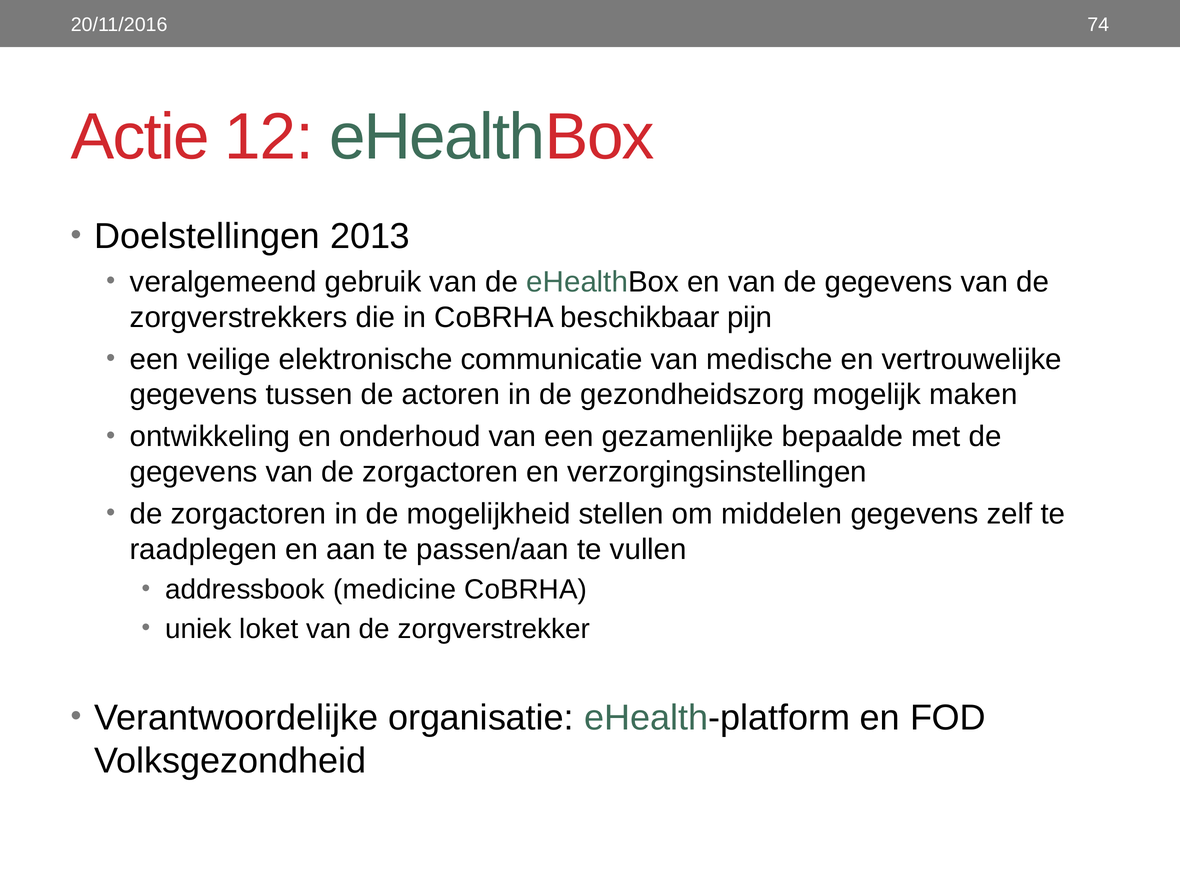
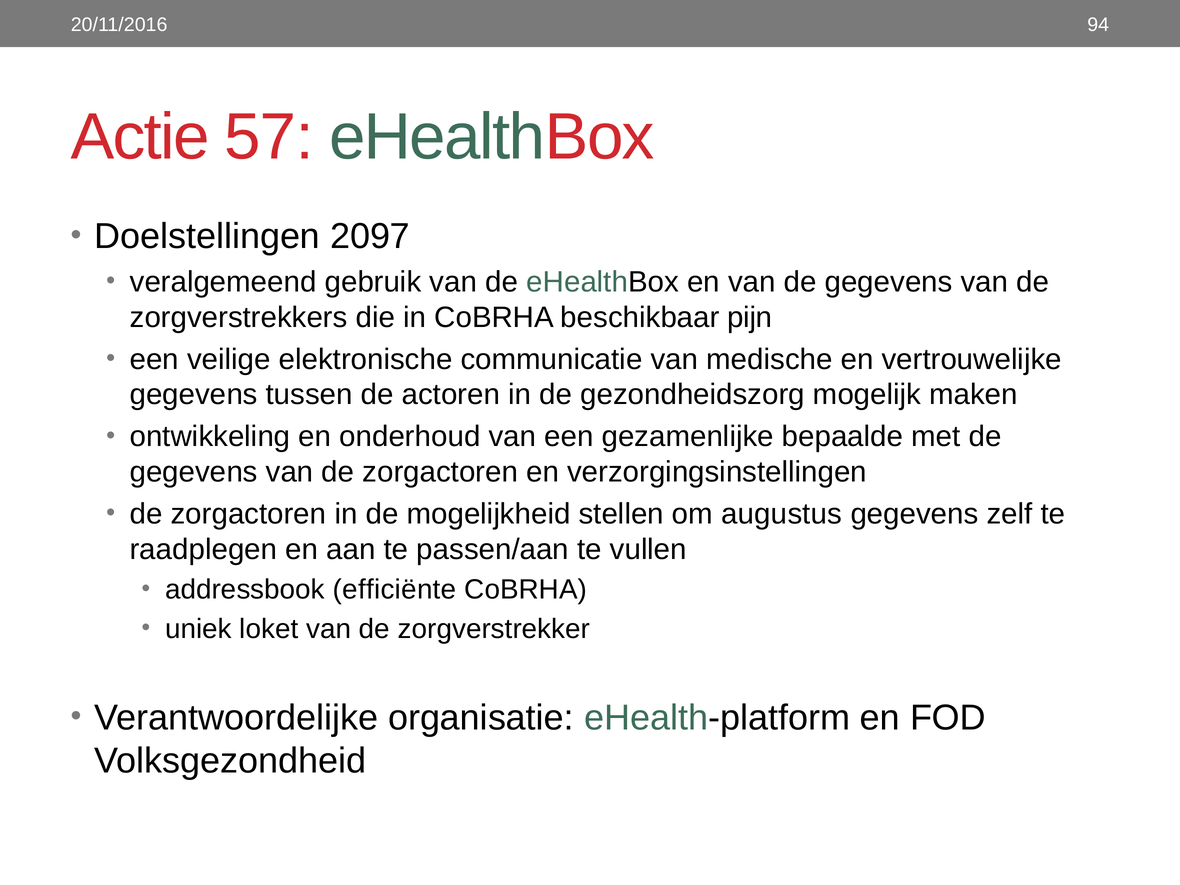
74: 74 -> 94
12: 12 -> 57
2013: 2013 -> 2097
middelen: middelen -> augustus
medicine: medicine -> efficiënte
